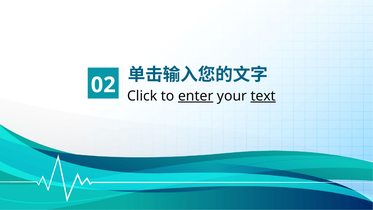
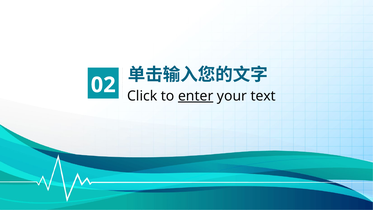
text underline: present -> none
